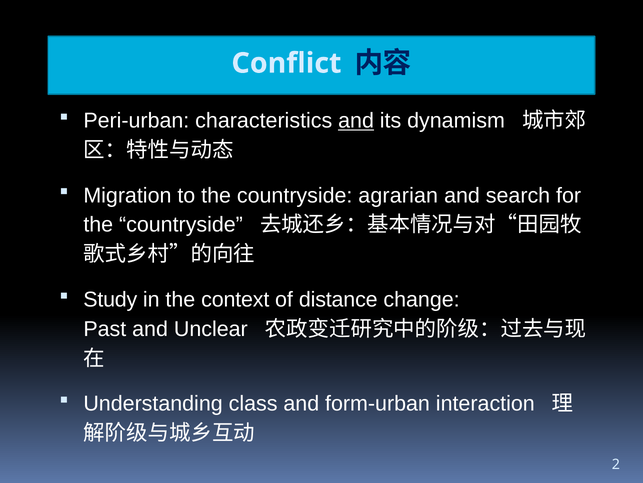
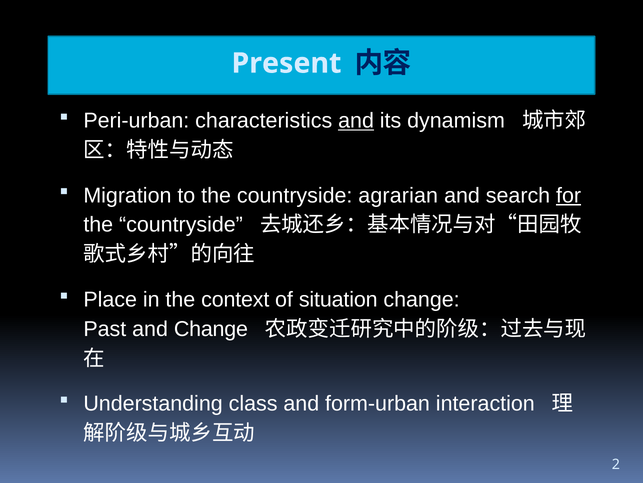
Conflict: Conflict -> Present
for underline: none -> present
Study: Study -> Place
distance: distance -> situation
and Unclear: Unclear -> Change
